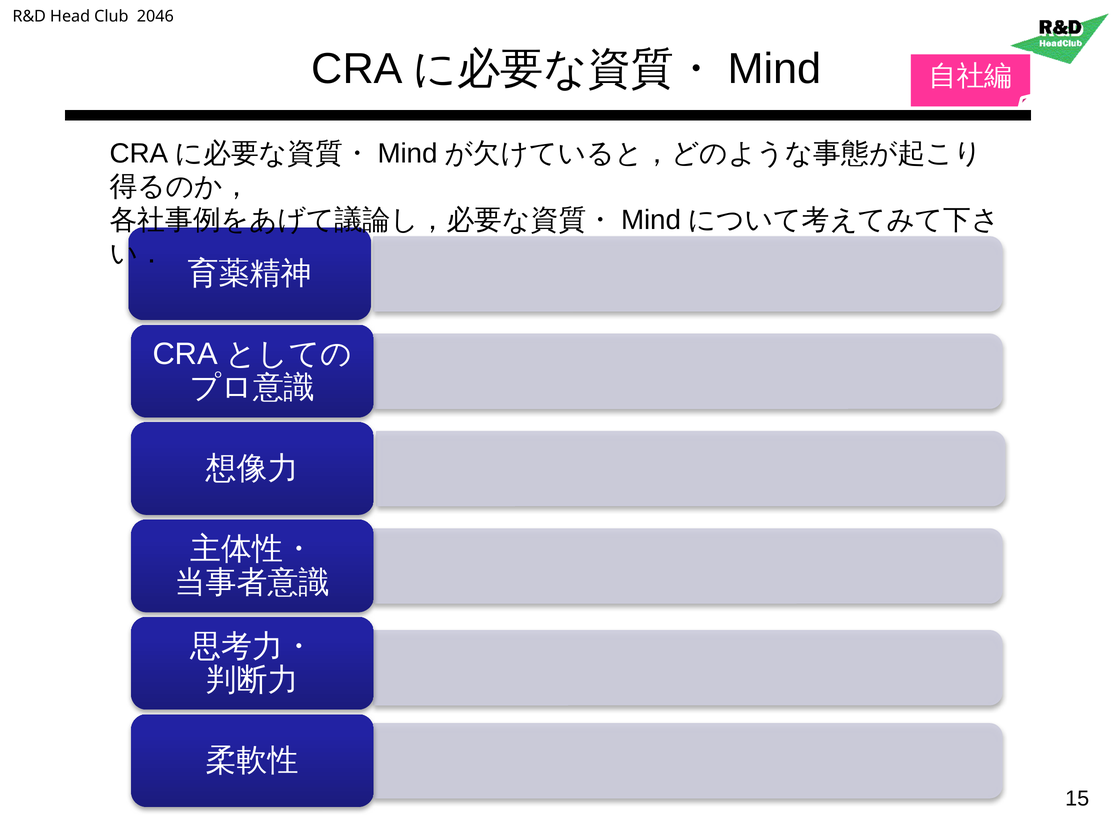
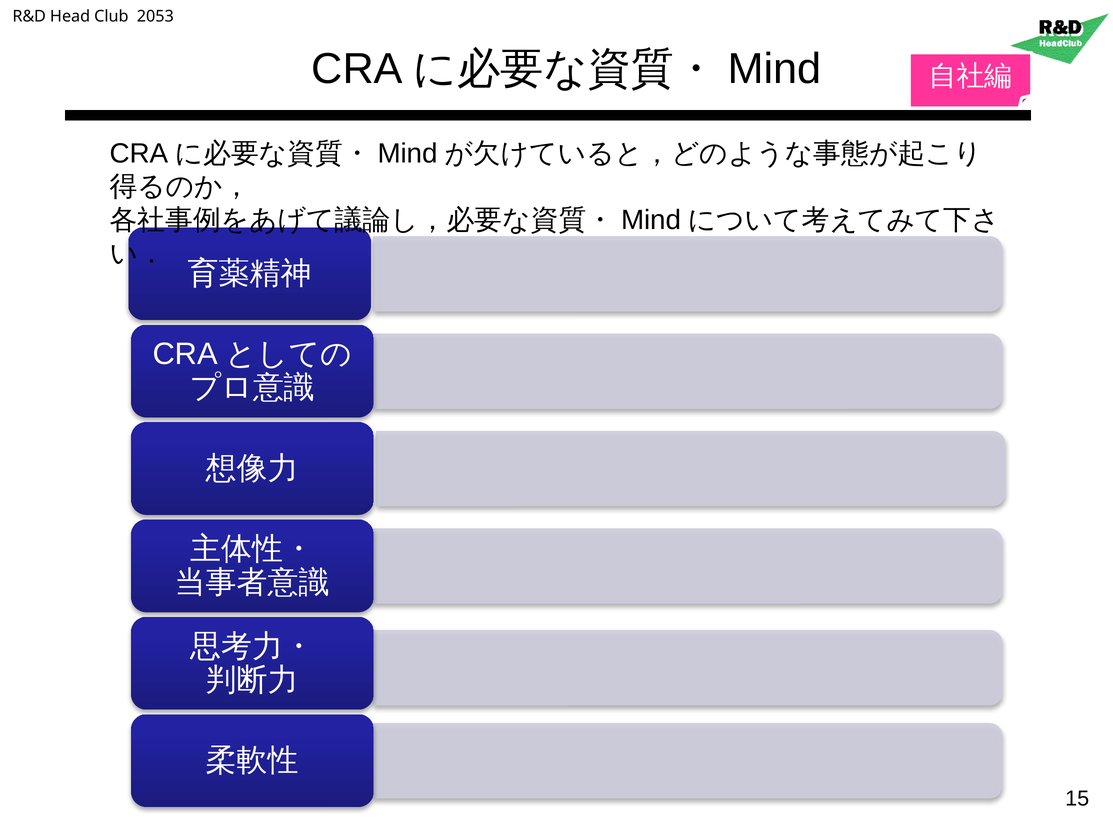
2046: 2046 -> 2053
